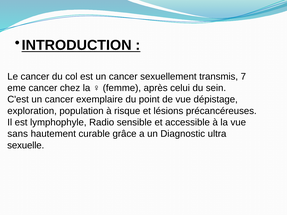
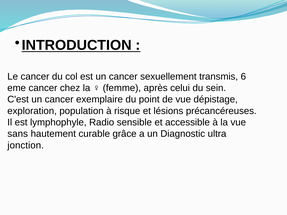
7: 7 -> 6
sexuelle: sexuelle -> jonction
